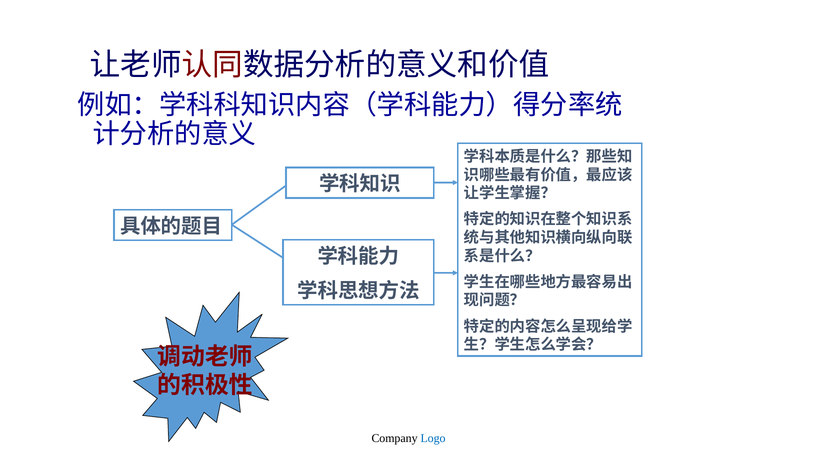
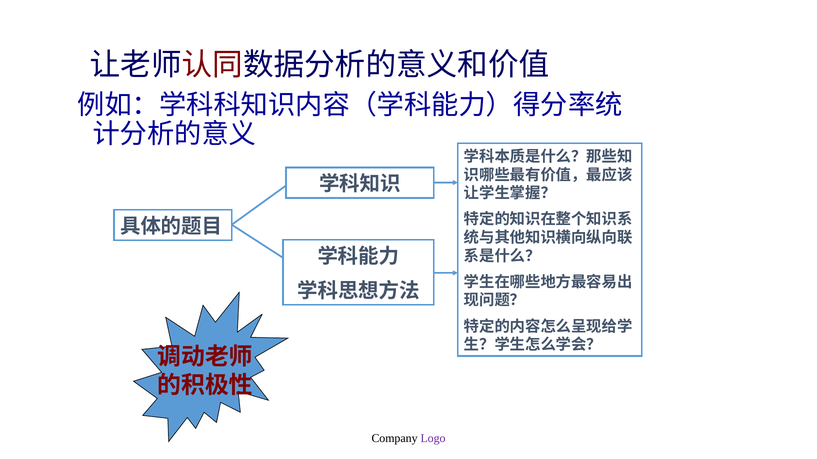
Logo colour: blue -> purple
